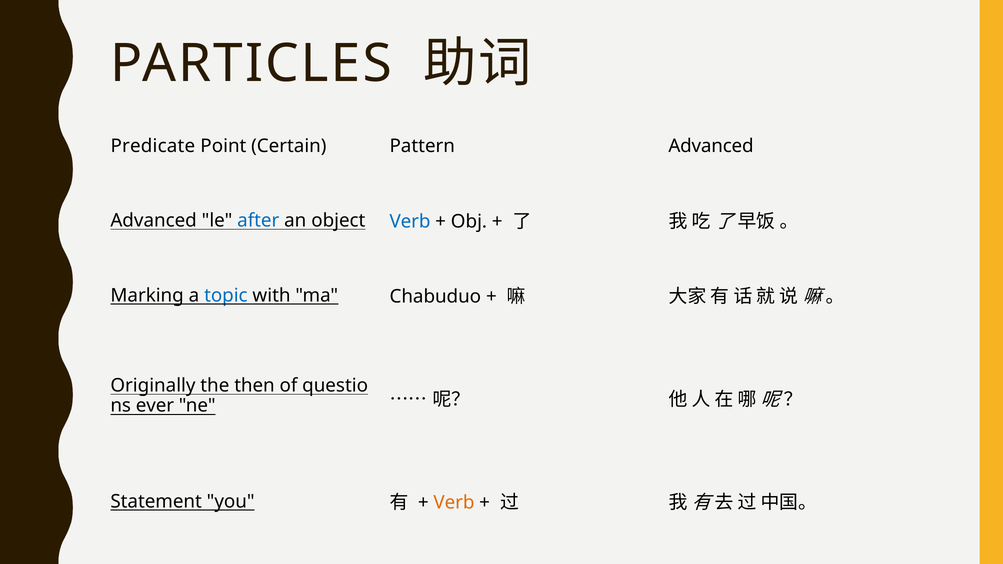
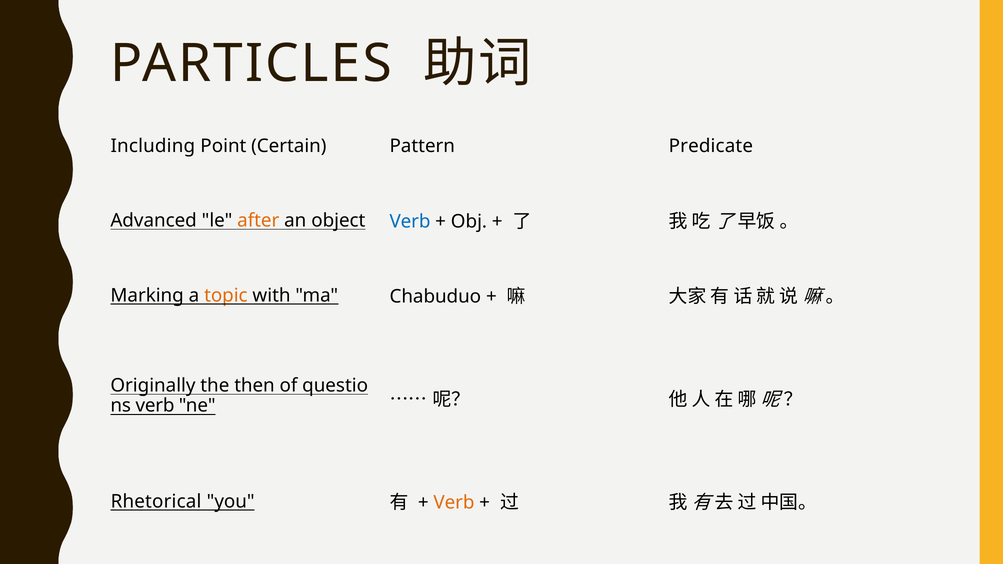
Predicate: Predicate -> Including
Pattern Advanced: Advanced -> Predicate
after colour: blue -> orange
topic colour: blue -> orange
ever at (155, 406): ever -> verb
Statement: Statement -> Rhetorical
